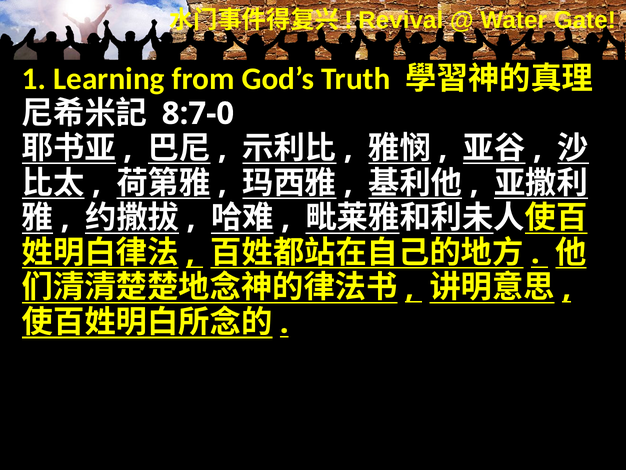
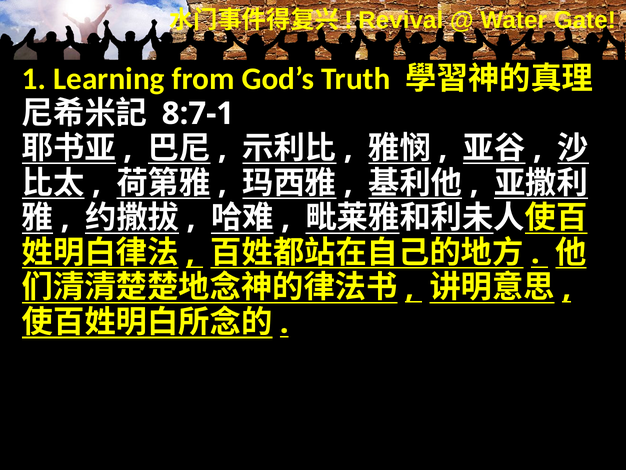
8:7-0: 8:7-0 -> 8:7-1
